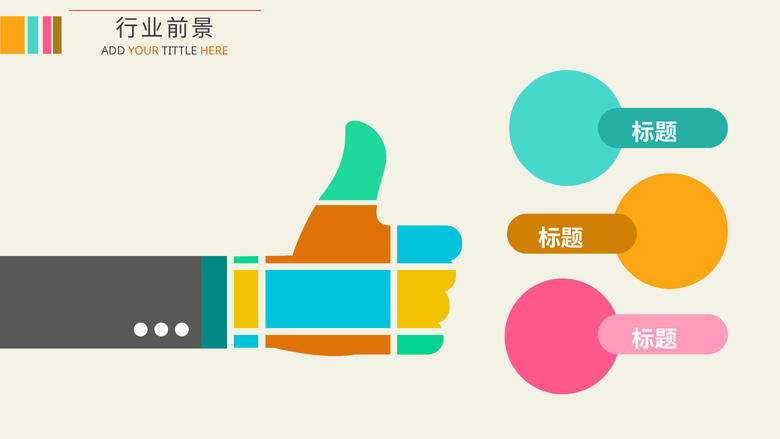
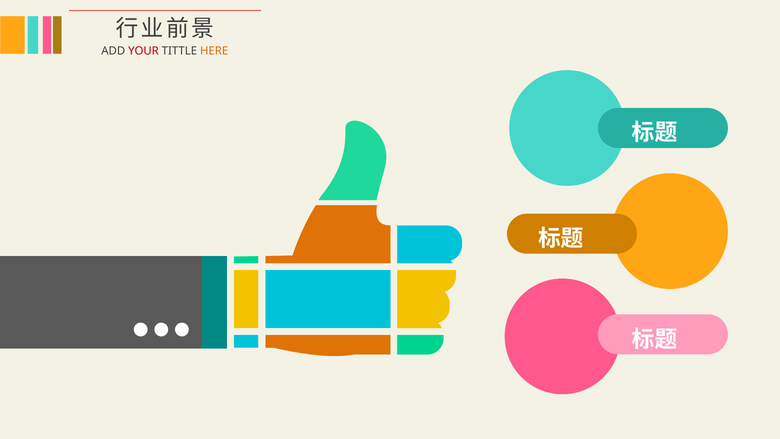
YOUR colour: orange -> red
